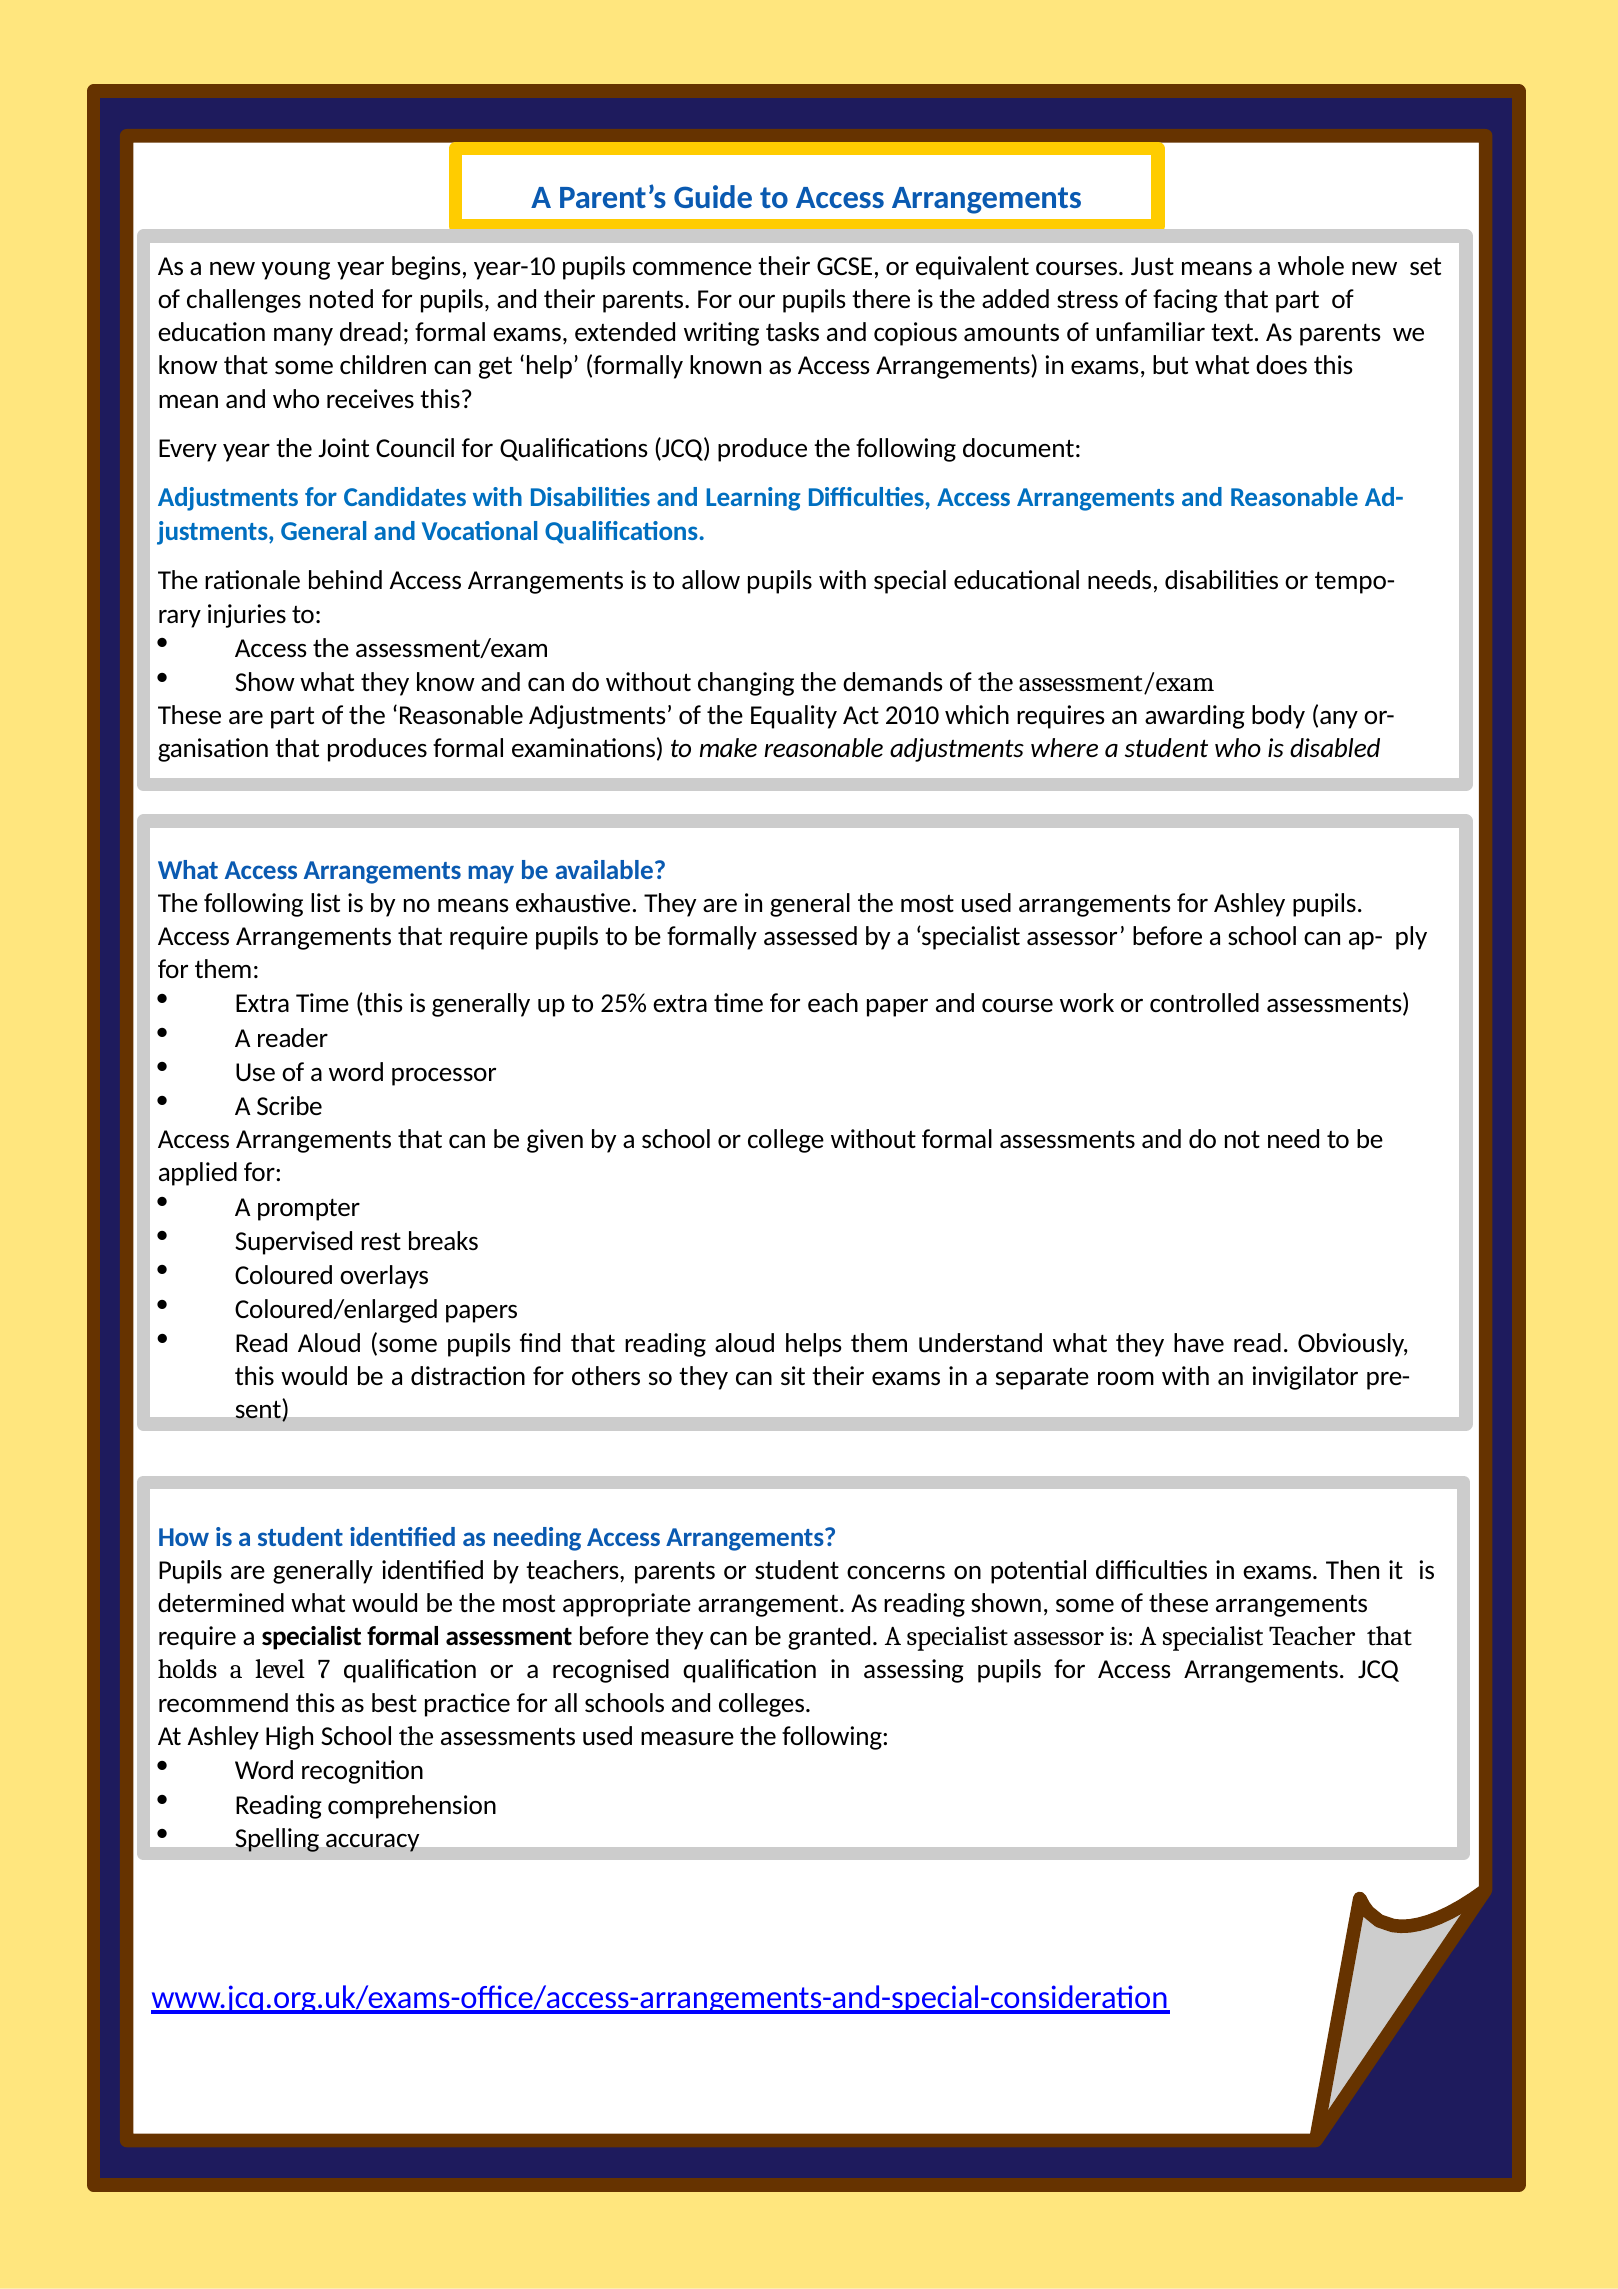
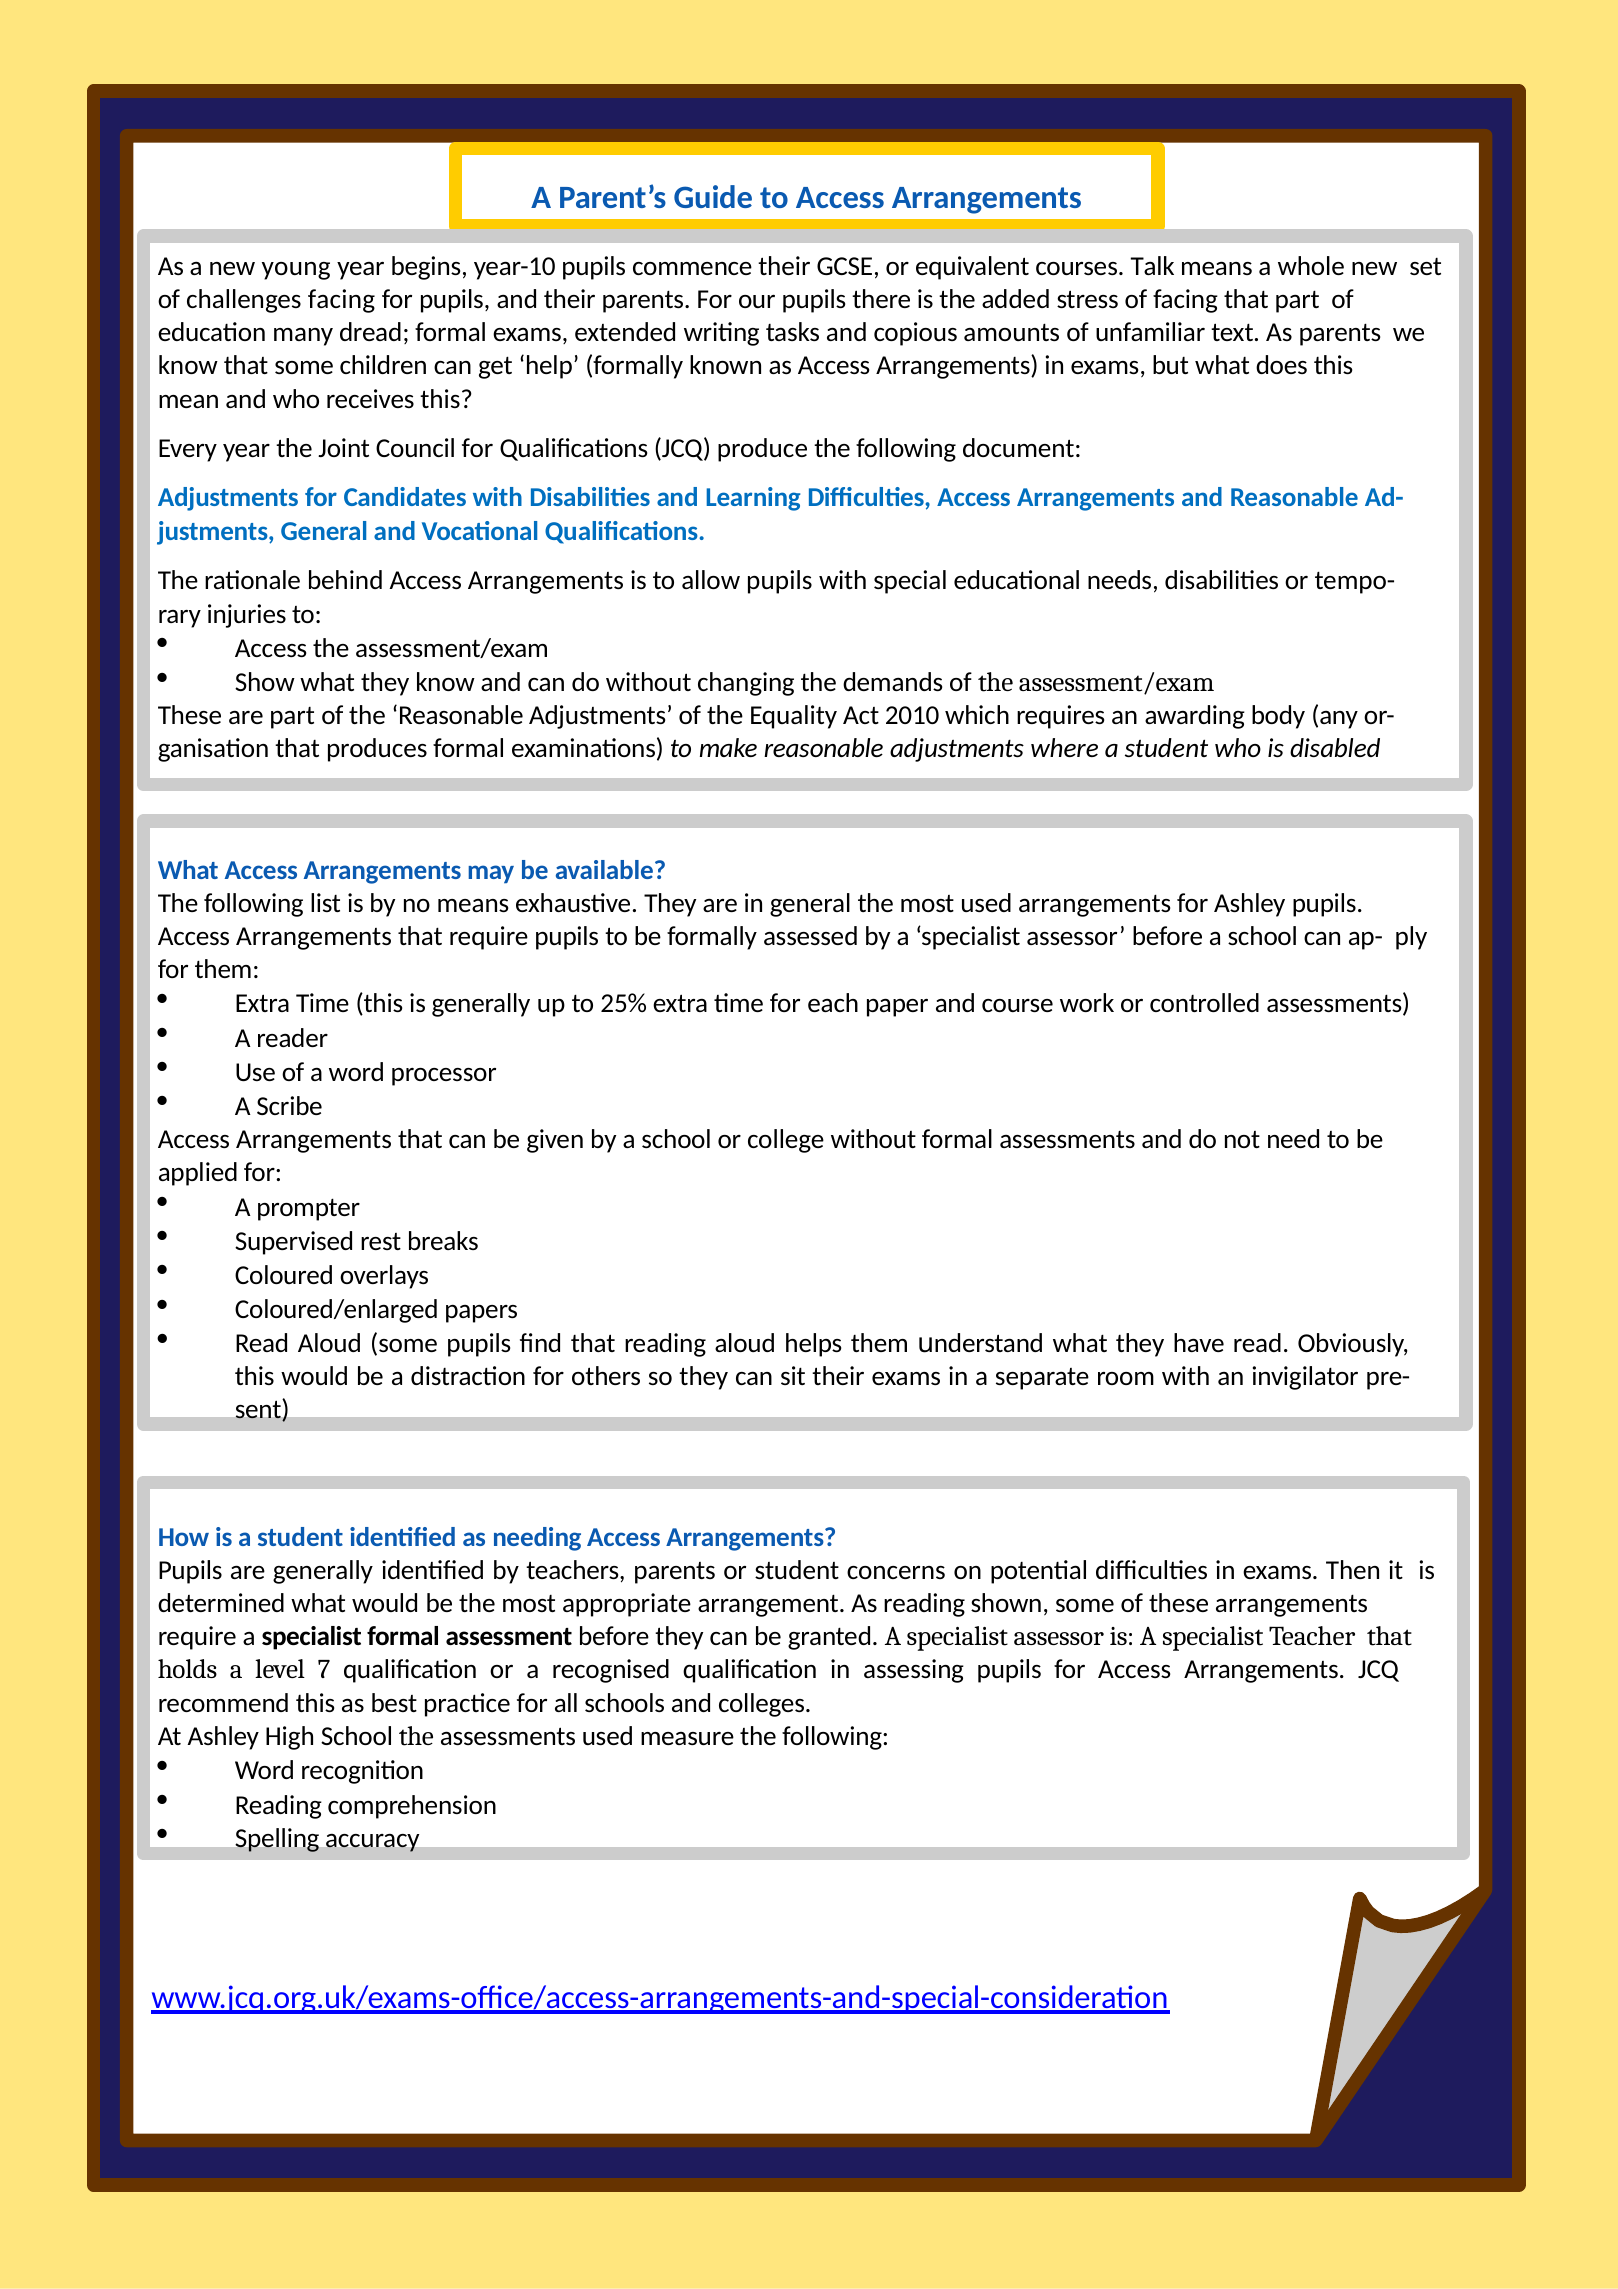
Just: Just -> Talk
challenges noted: noted -> facing
